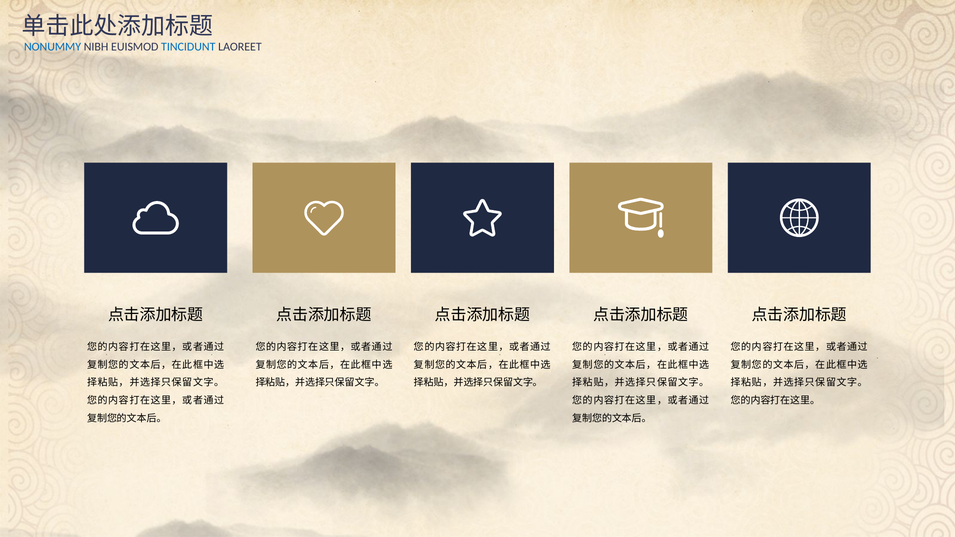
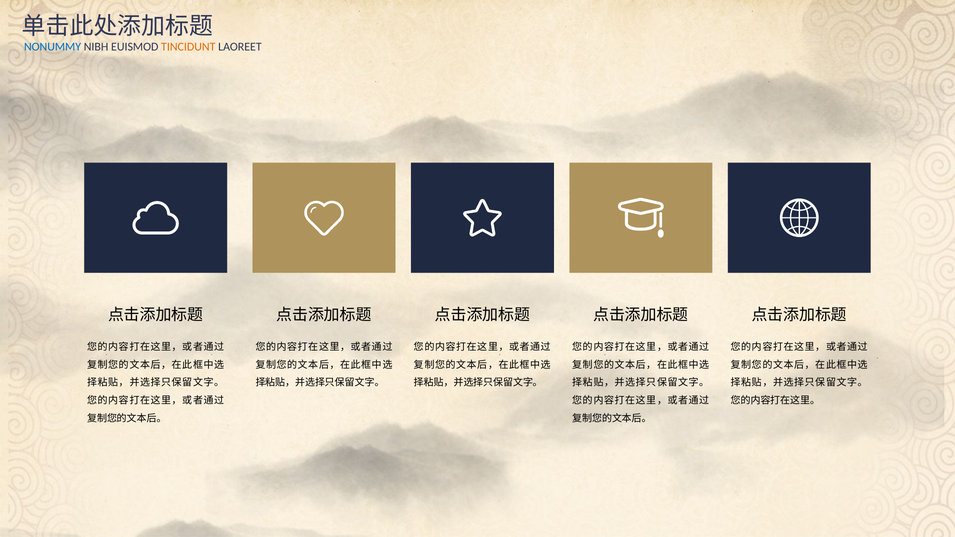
TINCIDUNT colour: blue -> orange
